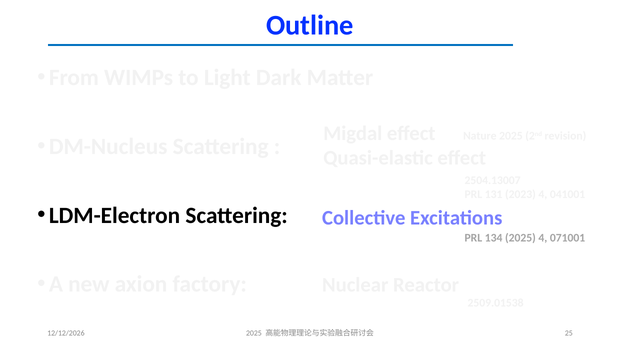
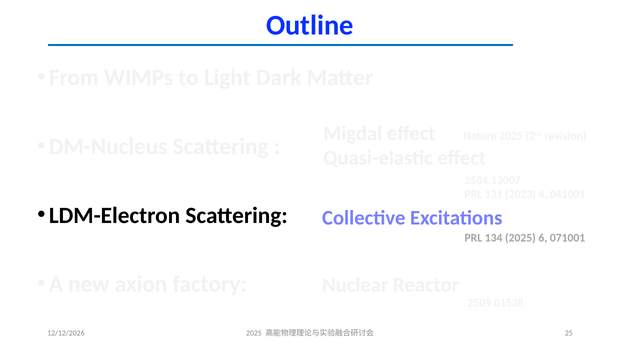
2025 4: 4 -> 6
